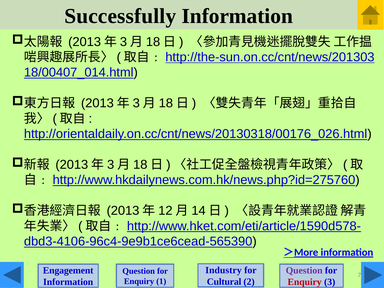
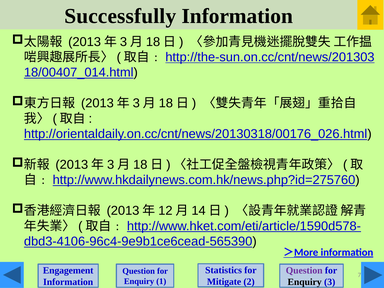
Industry: Industry -> Statistics
Cultural: Cultural -> Mitigate
Enquiry at (305, 282) colour: red -> black
